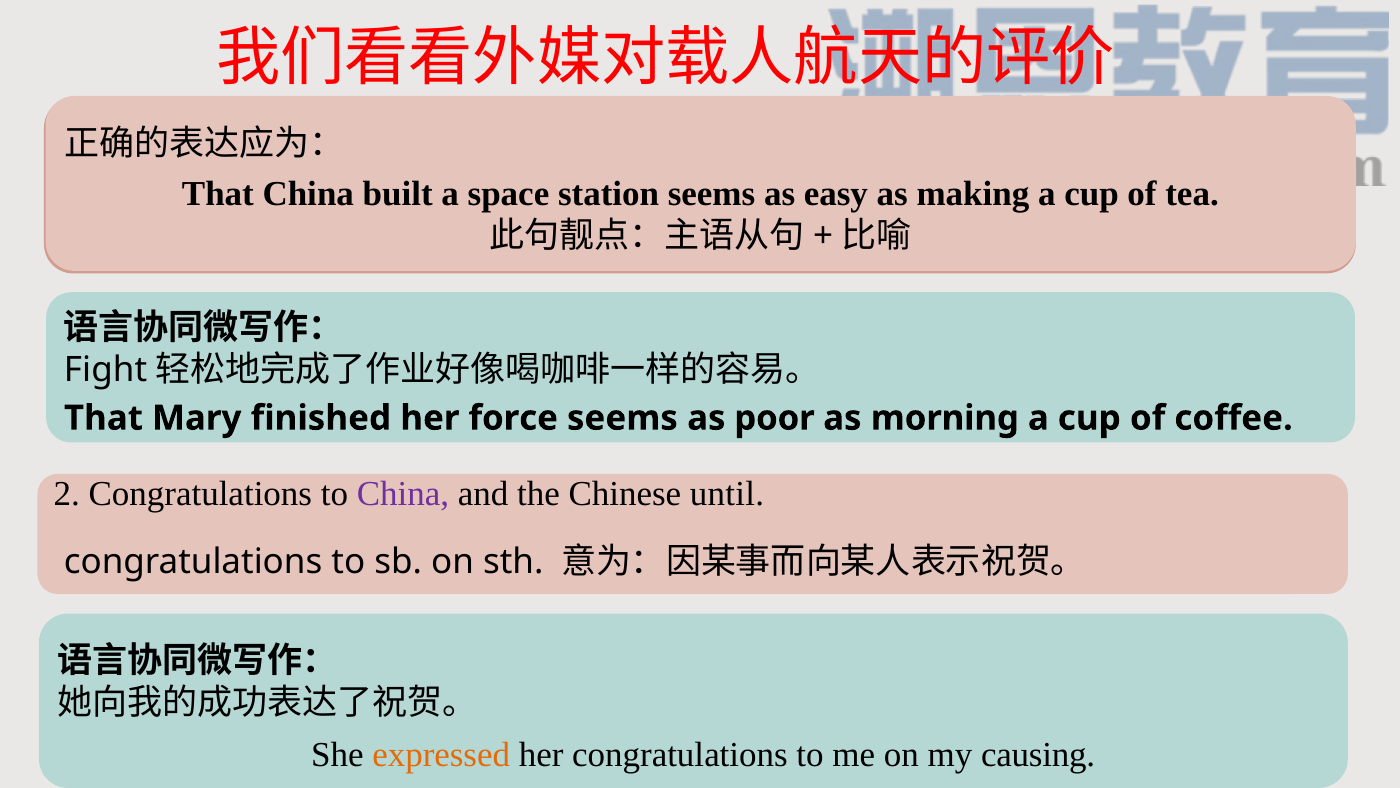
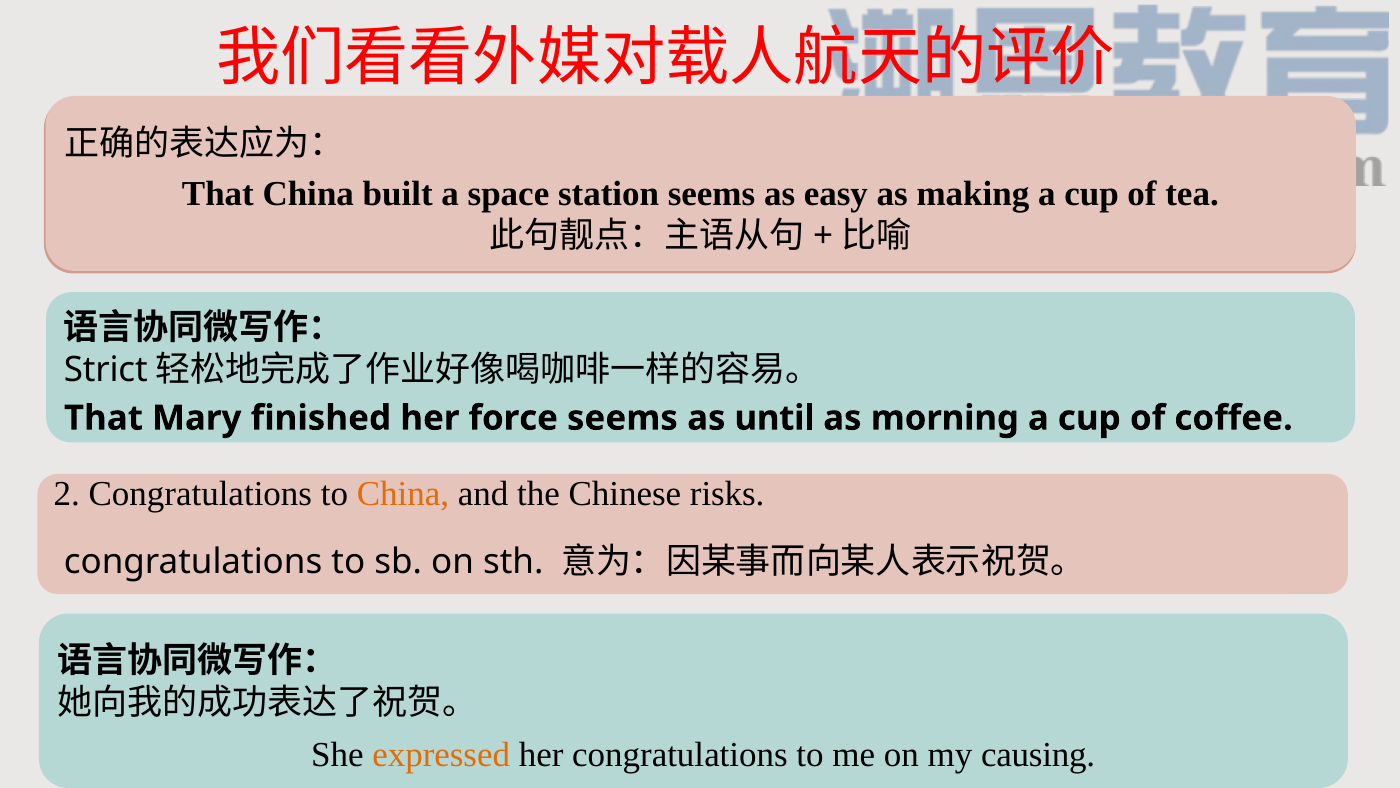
Fight: Fight -> Strict
poor: poor -> until
China at (403, 494) colour: purple -> orange
until: until -> risks
